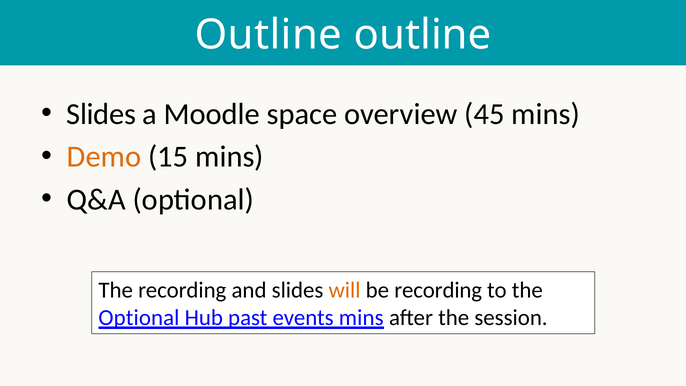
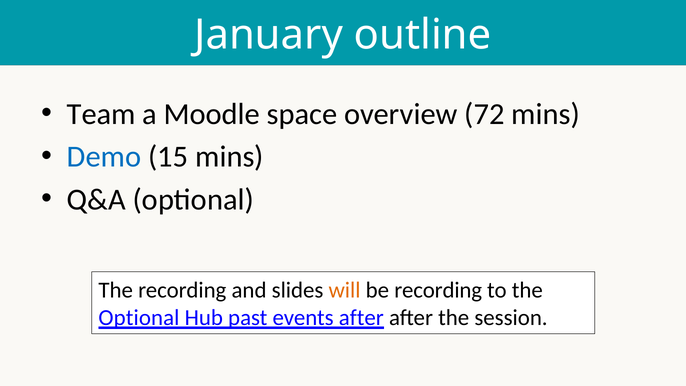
Outline at (268, 35): Outline -> January
Slides at (101, 114): Slides -> Team
45: 45 -> 72
Demo colour: orange -> blue
events mins: mins -> after
